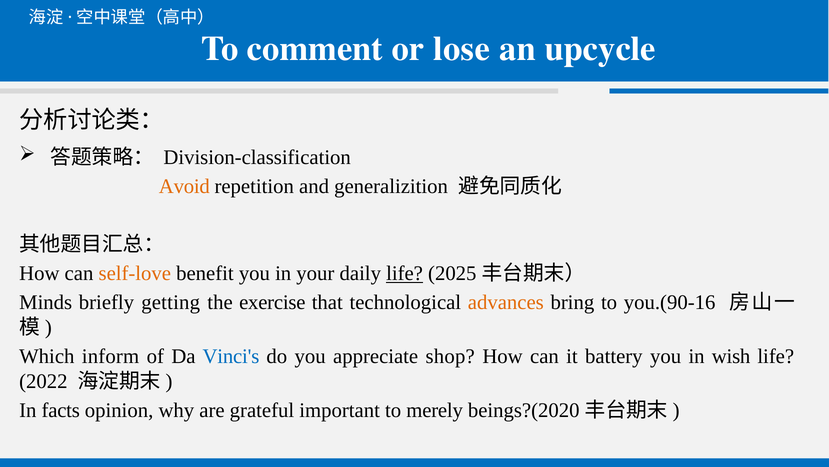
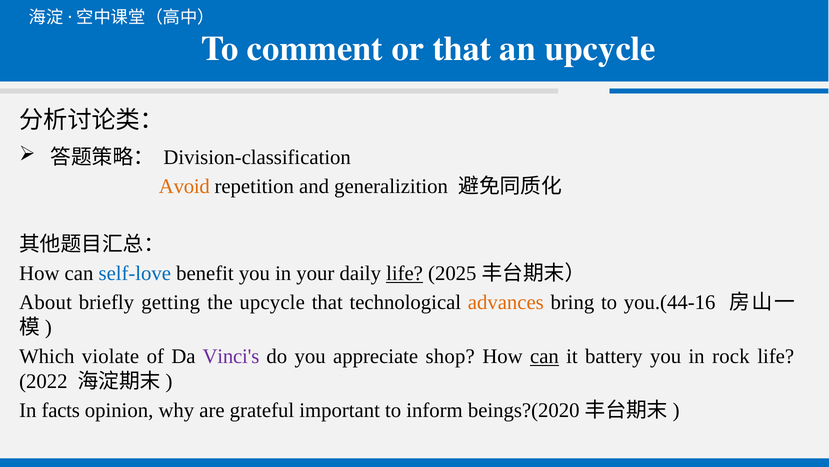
or lose: lose -> that
self-love colour: orange -> blue
Minds: Minds -> About
the exercise: exercise -> upcycle
you.(90-16: you.(90-16 -> you.(44-16
inform: inform -> violate
Vinci's colour: blue -> purple
can at (544, 356) underline: none -> present
wish: wish -> rock
merely: merely -> inform
